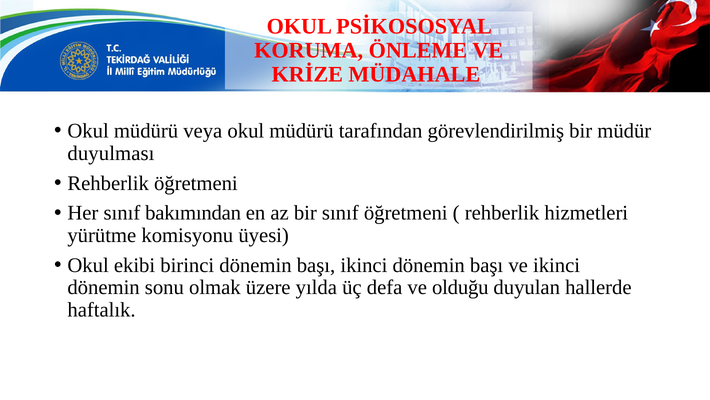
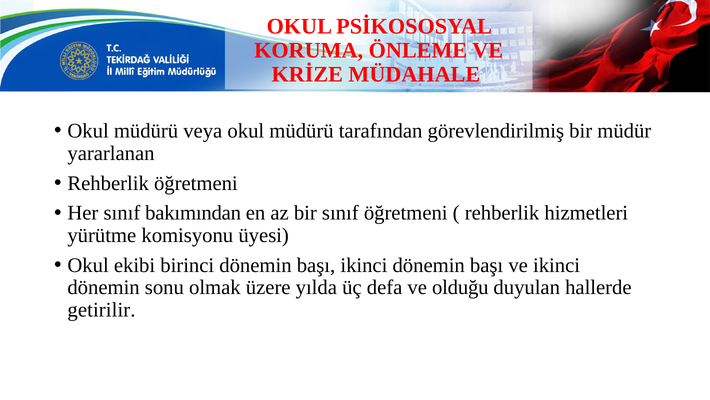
duyulması: duyulması -> yararlanan
haftalık: haftalık -> getirilir
